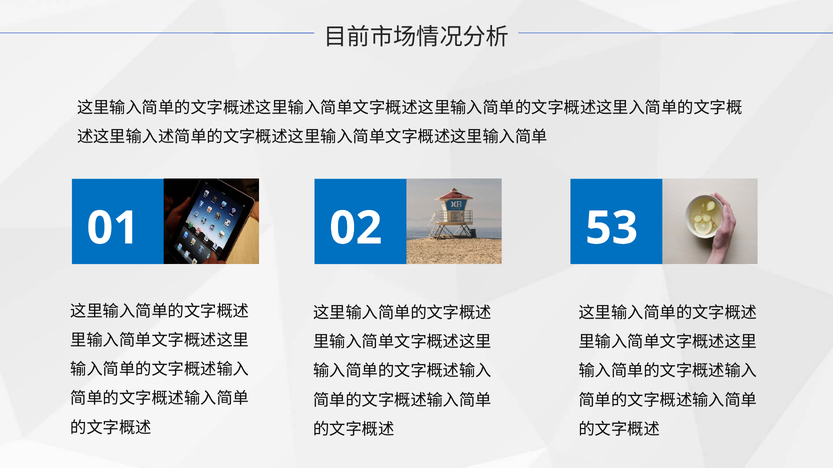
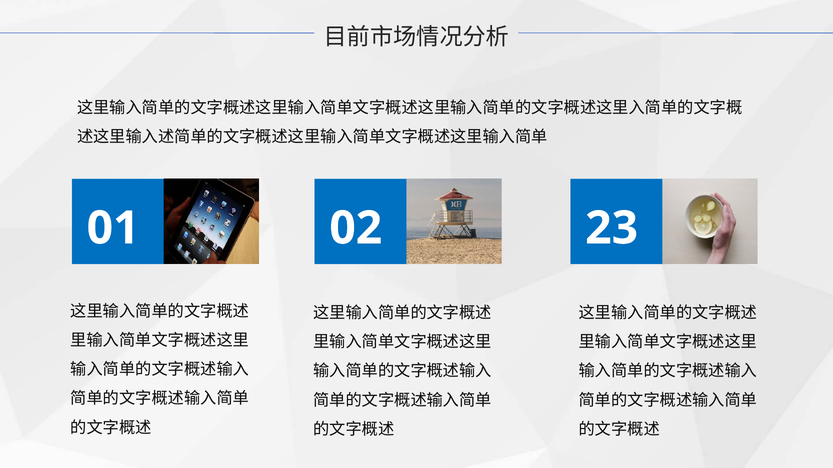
53: 53 -> 23
